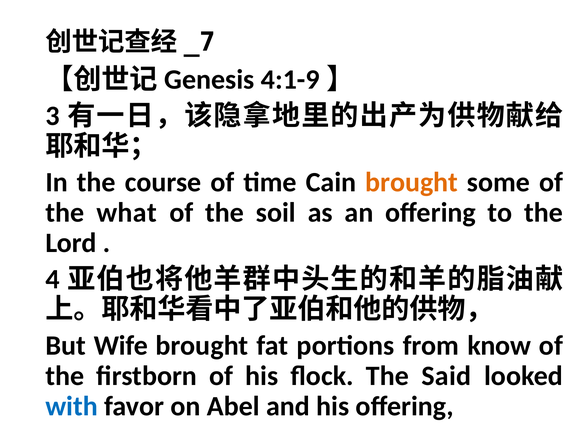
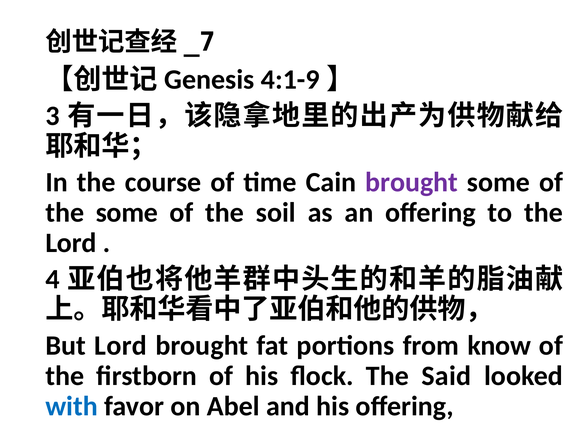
brought at (412, 182) colour: orange -> purple
the what: what -> some
But Wife: Wife -> Lord
